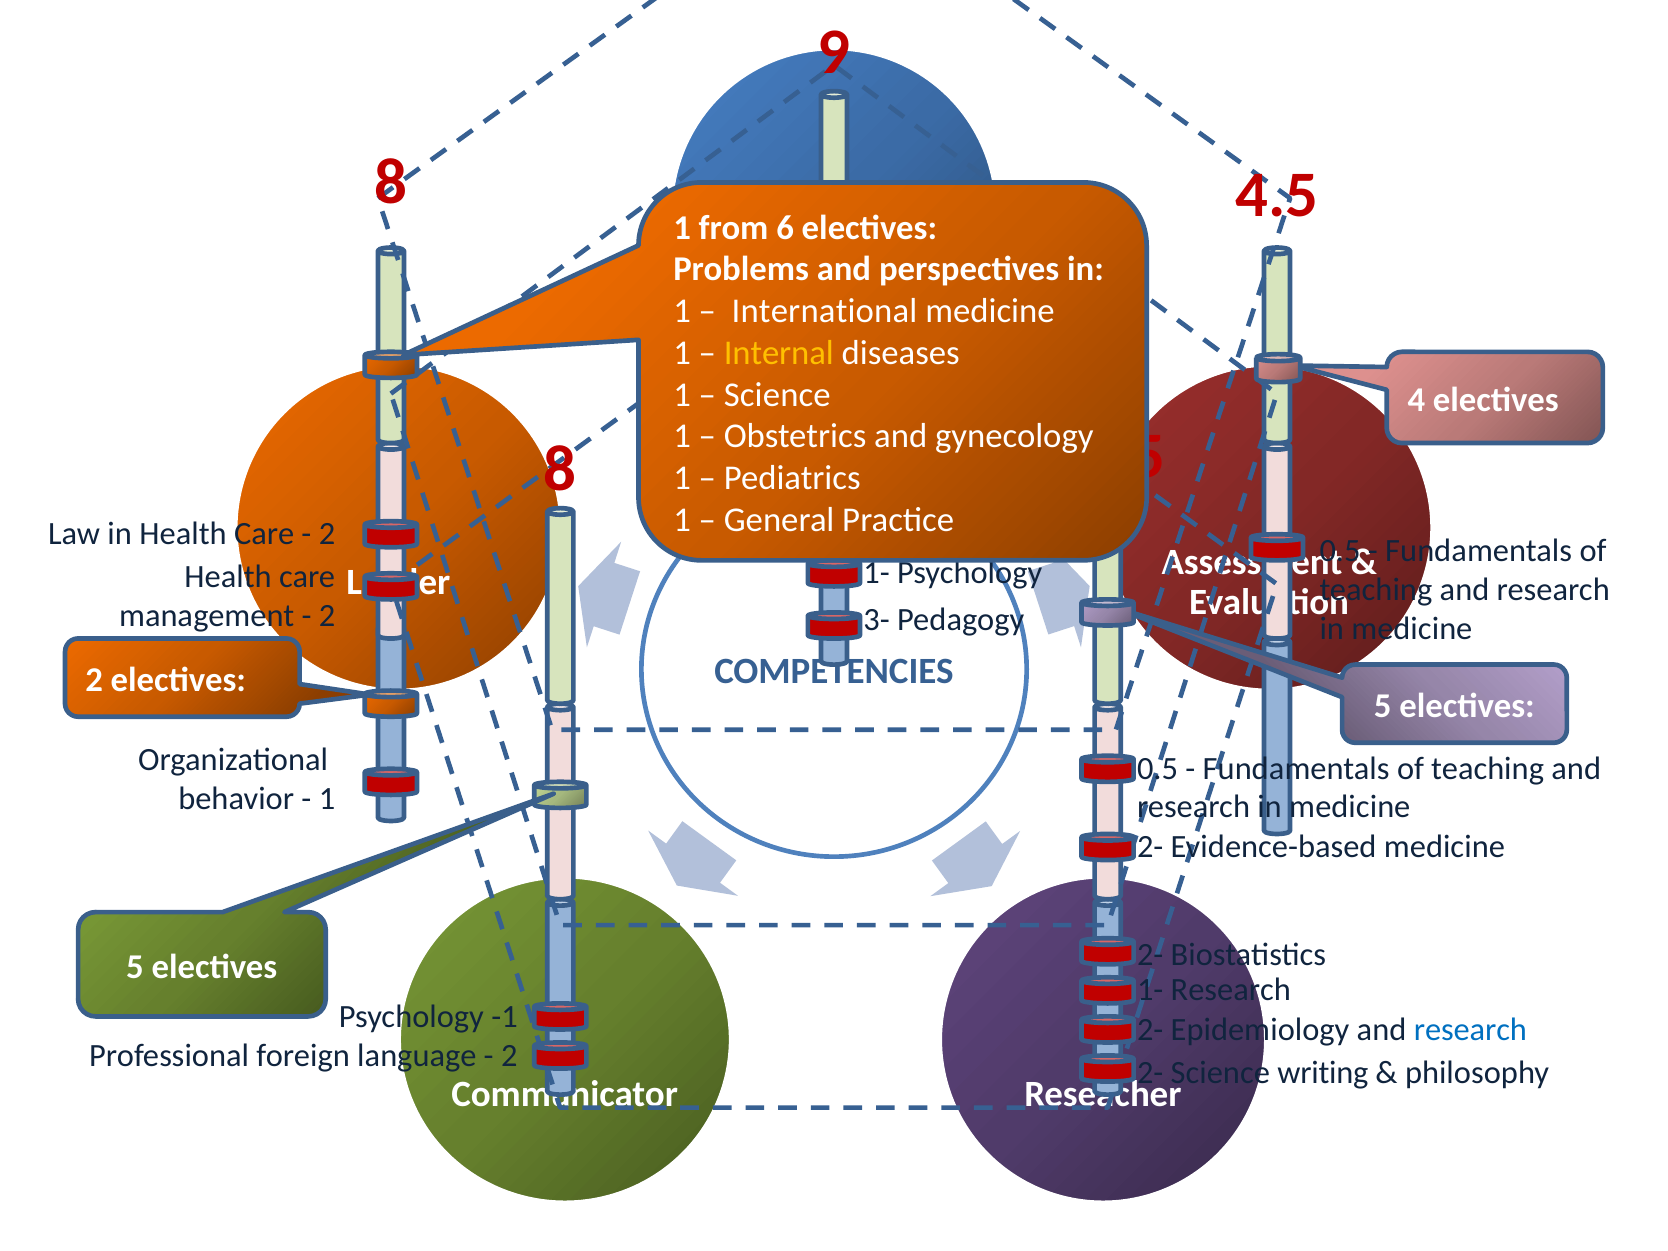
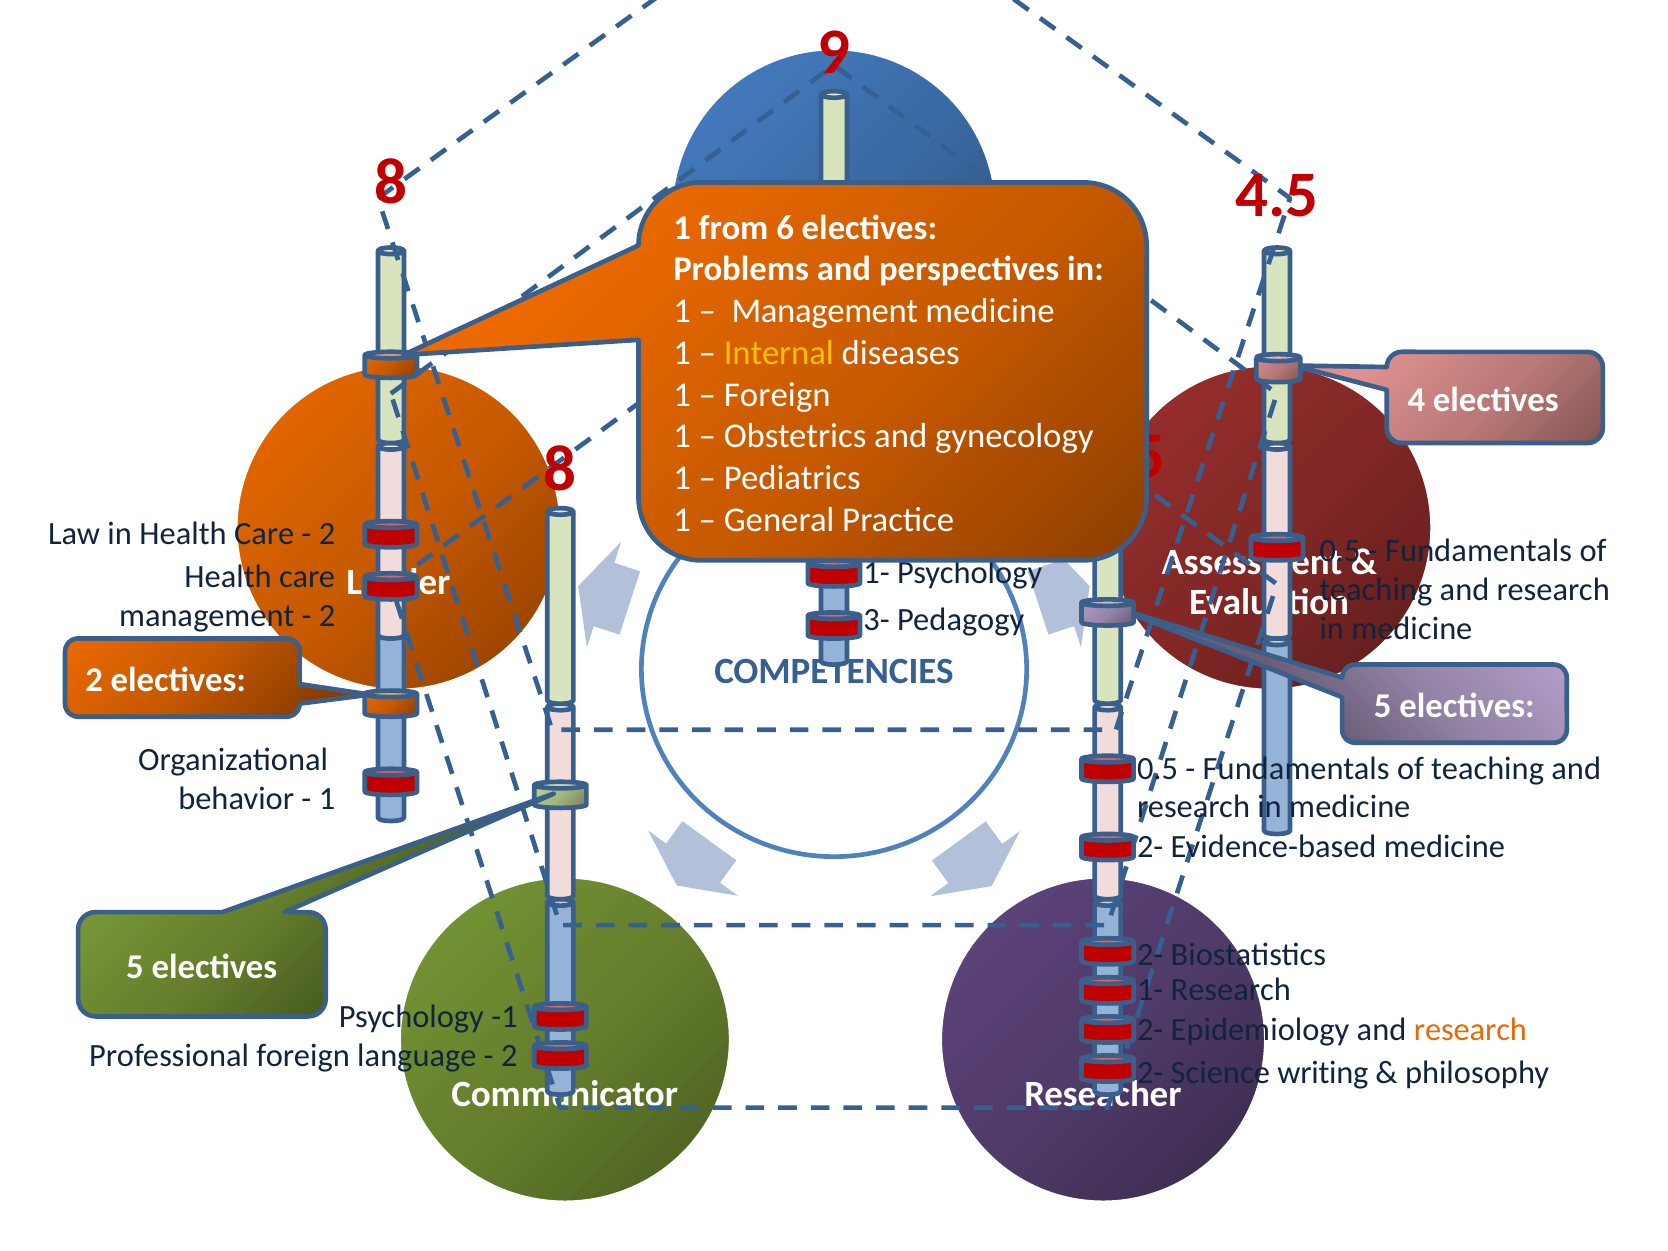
International at (825, 311): International -> Management
Science at (777, 395): Science -> Foreign
research at (1470, 1029) colour: blue -> orange
